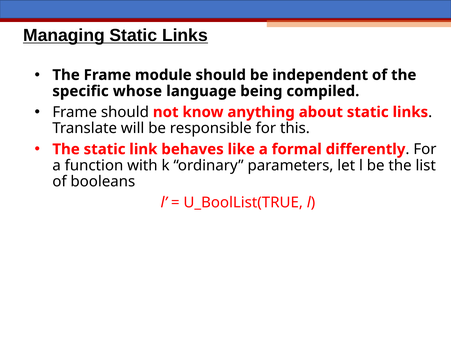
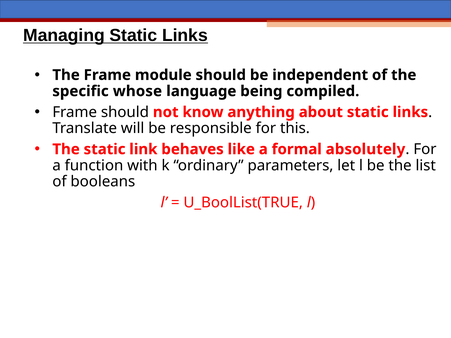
differently: differently -> absolutely
